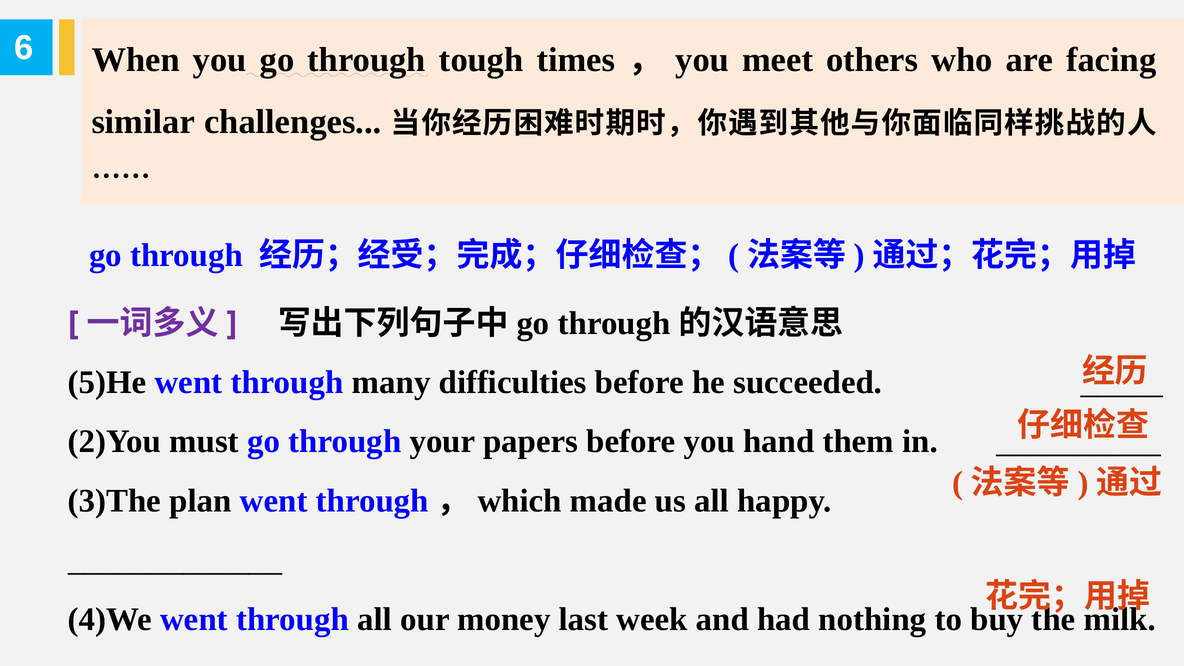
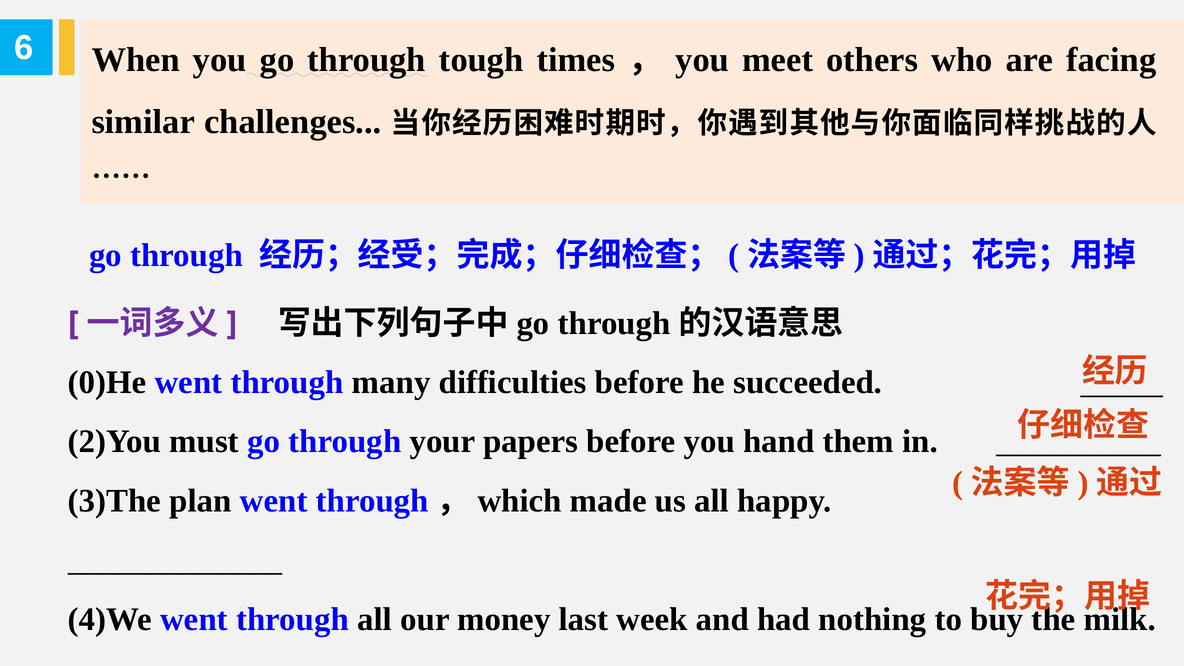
5)He: 5)He -> 0)He
